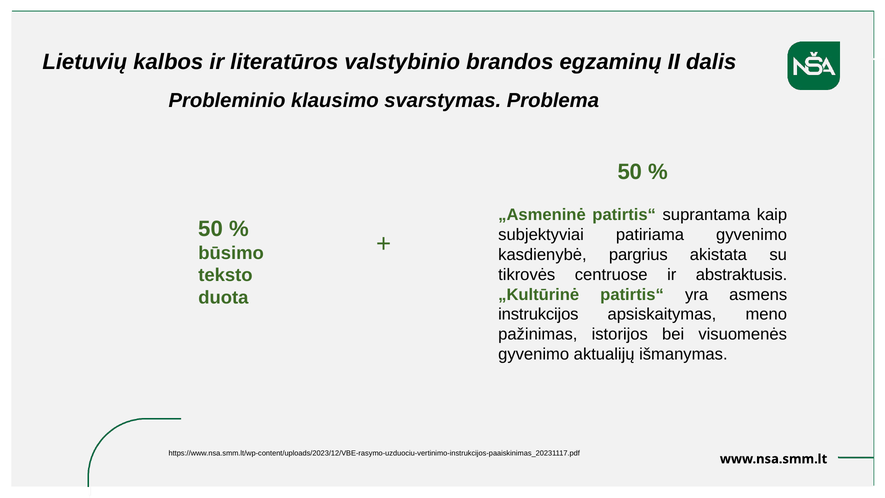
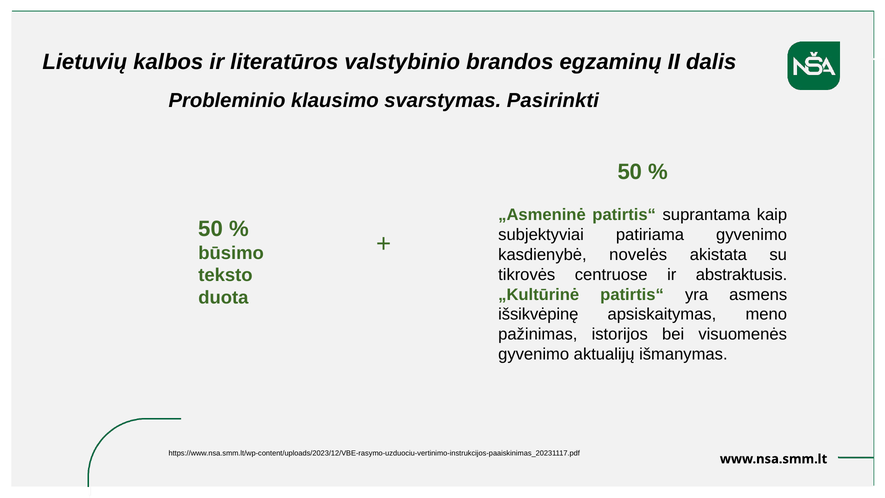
Problema: Problema -> Pasirinkti
pargrius: pargrius -> novelės
instrukcijos: instrukcijos -> išsikvėpinę
